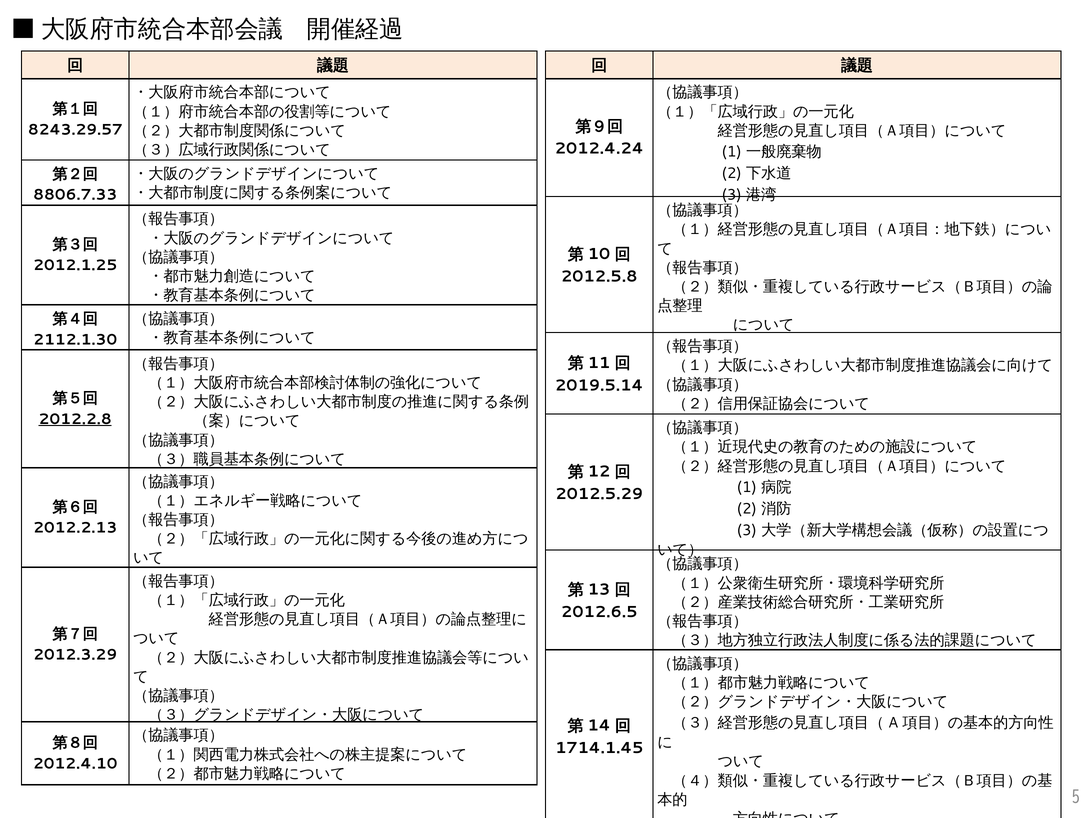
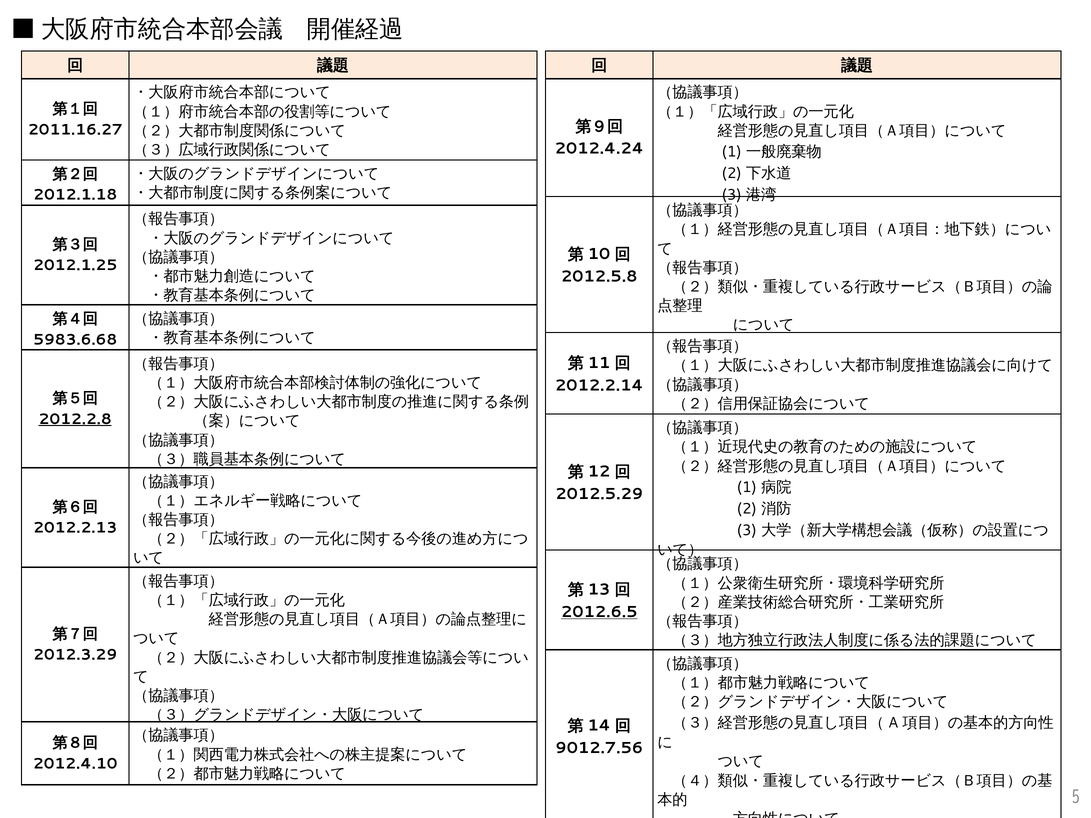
8243.29.57: 8243.29.57 -> 2011.16.27
8806.7.33: 8806.7.33 -> 2012.1.18
2112.1.30: 2112.1.30 -> 5983.6.68
2019.5.14: 2019.5.14 -> 2012.2.14
2012.6.5 underline: none -> present
1714.1.45: 1714.1.45 -> 9012.7.56
